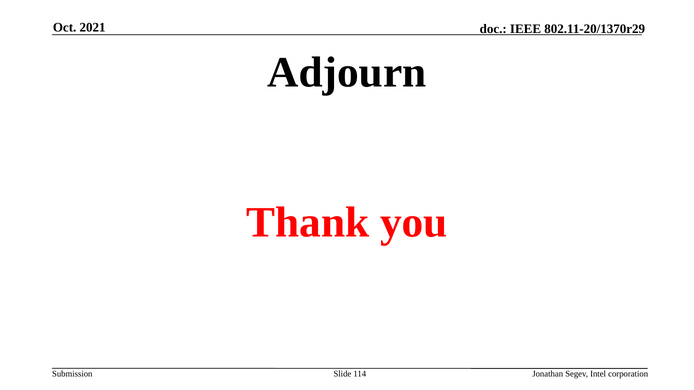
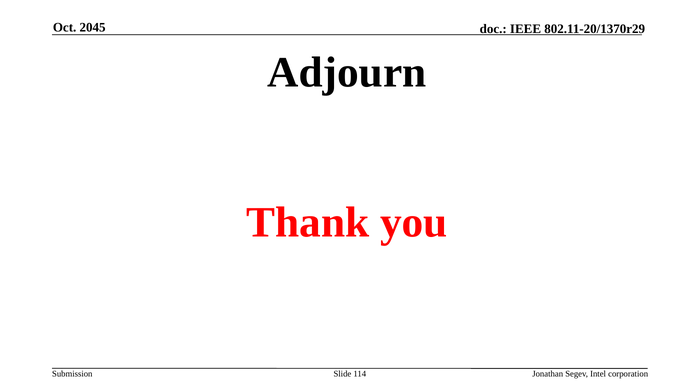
2021: 2021 -> 2045
